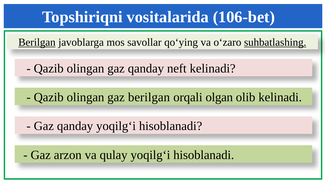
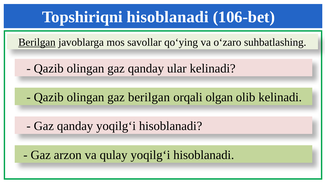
Topshiriqni vositalarida: vositalarida -> hisoblanadi
suhbatlashing underline: present -> none
neft: neft -> ular
